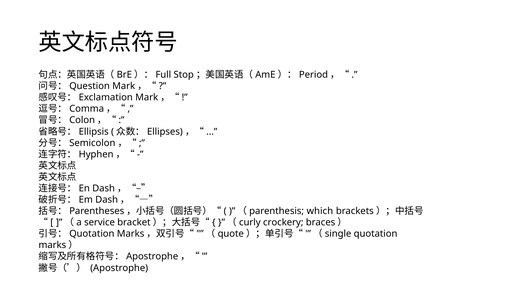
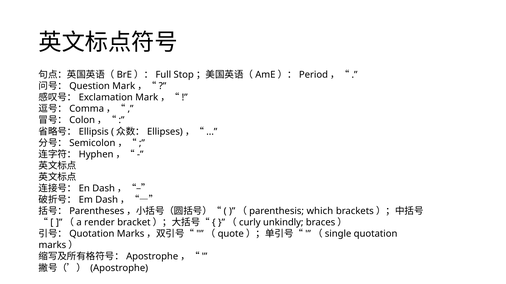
service: service -> render
crockery: crockery -> unkindly
